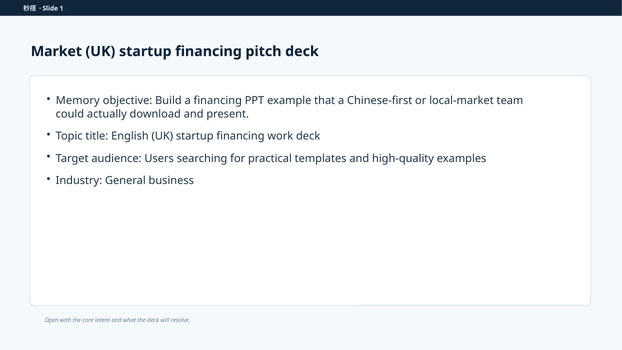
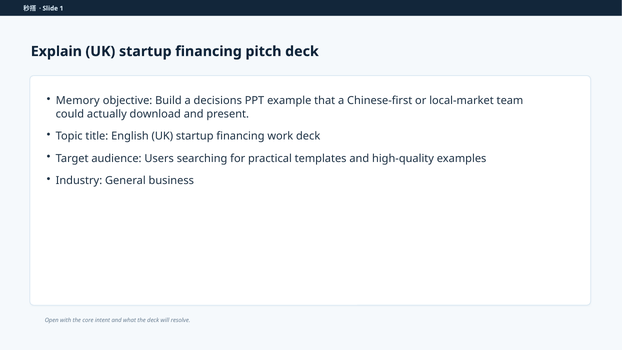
Market: Market -> Explain
a financing: financing -> decisions
